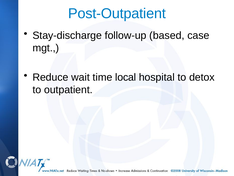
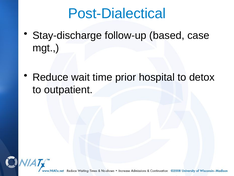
Post-Outpatient: Post-Outpatient -> Post-Dialectical
local: local -> prior
